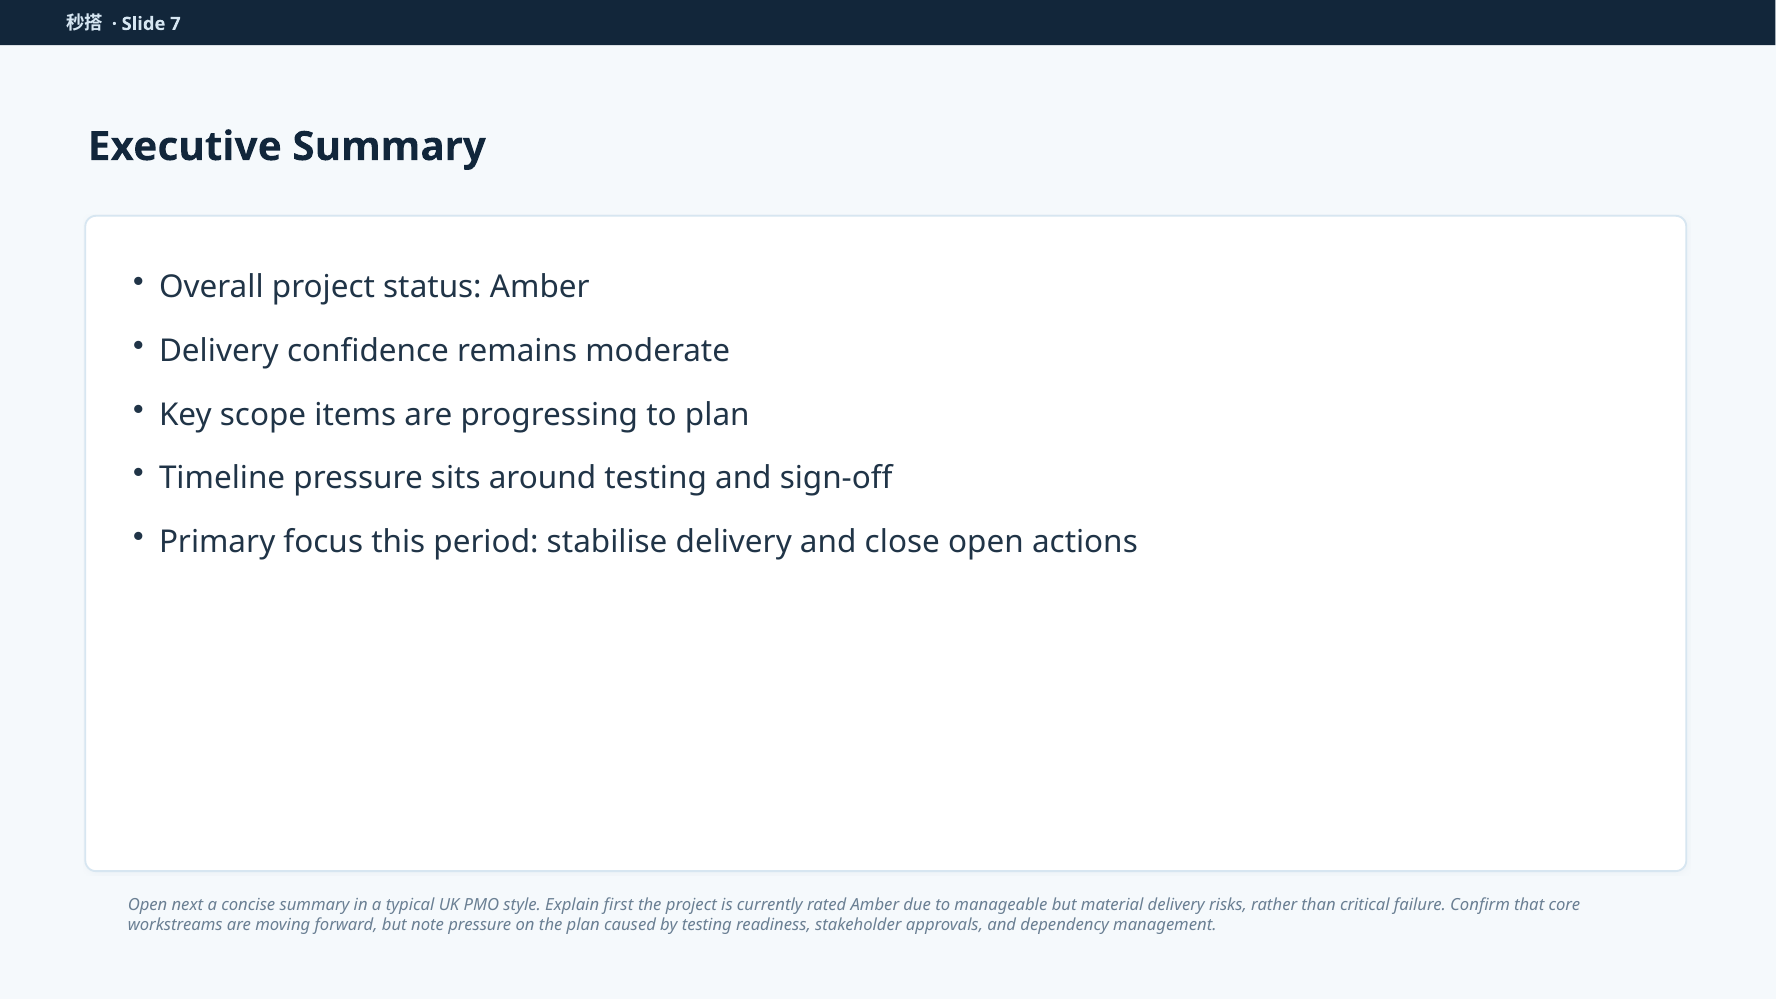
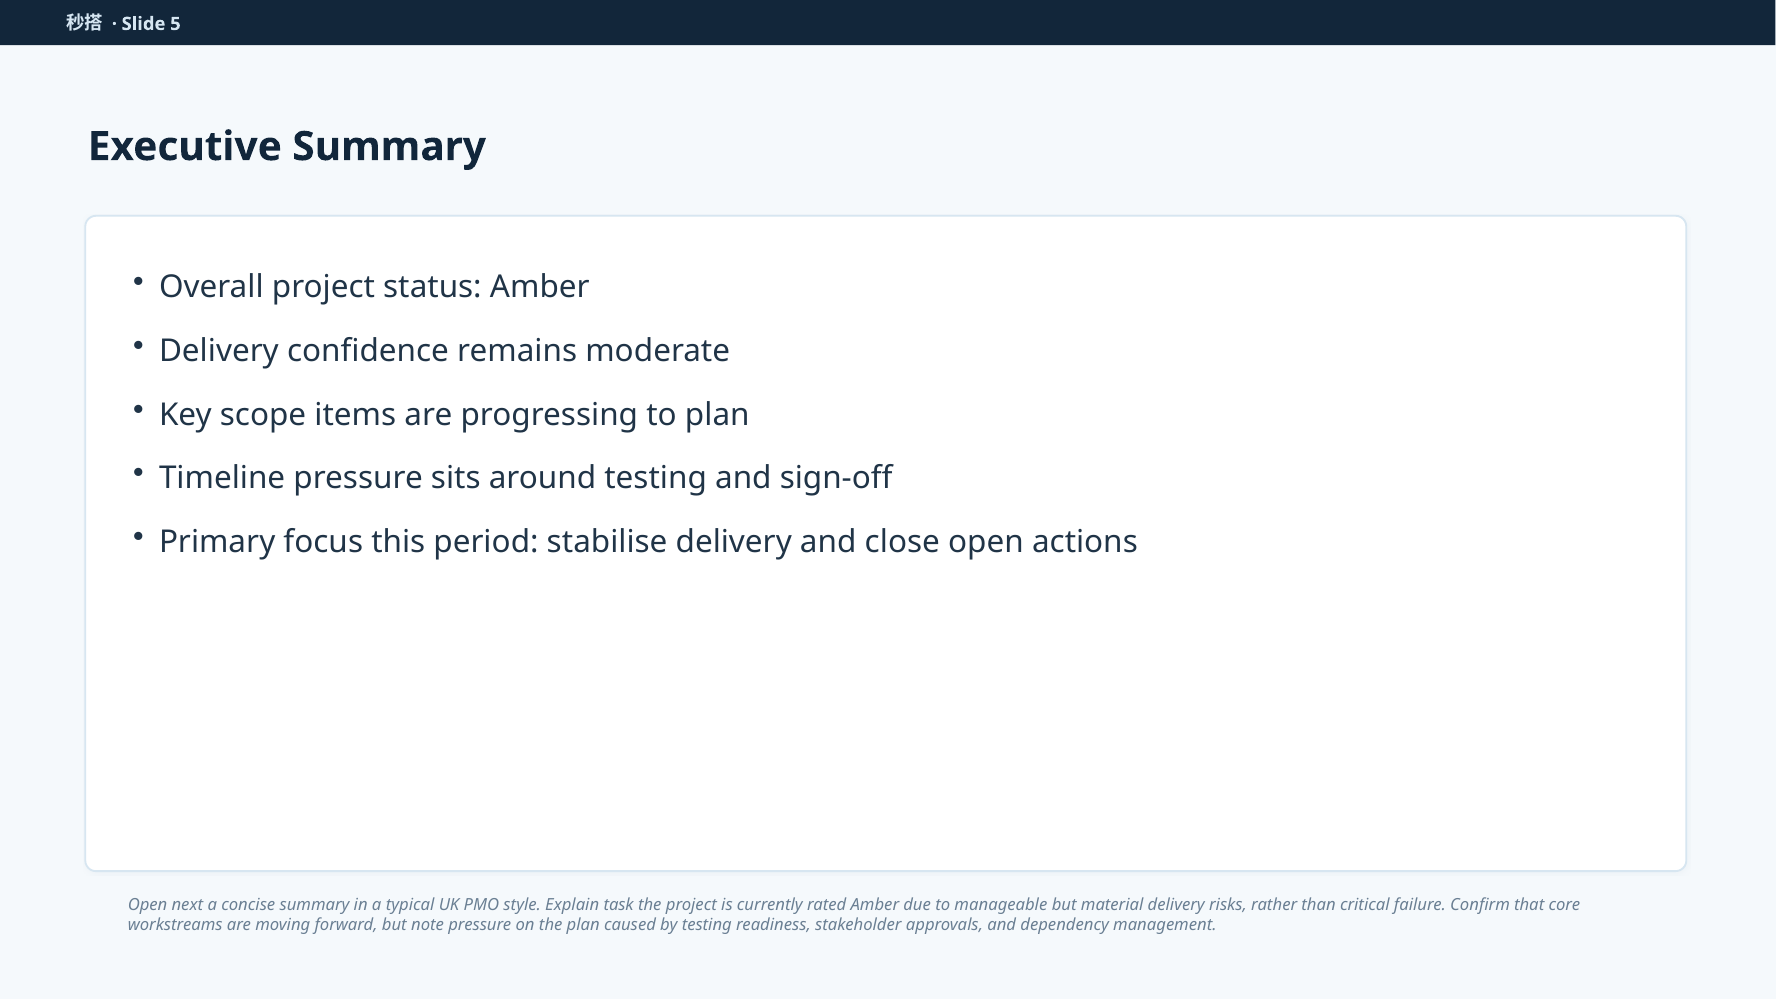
7: 7 -> 5
first: first -> task
